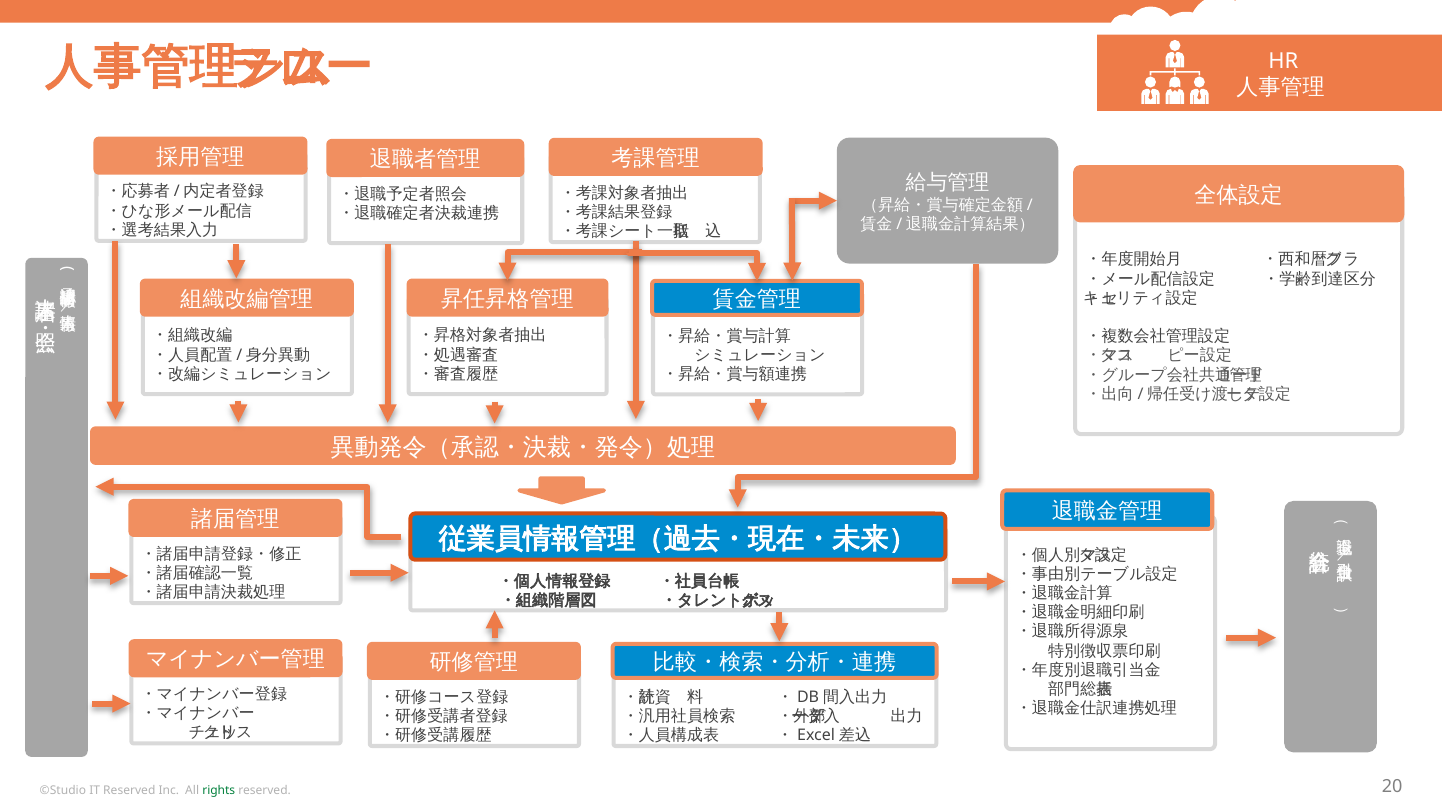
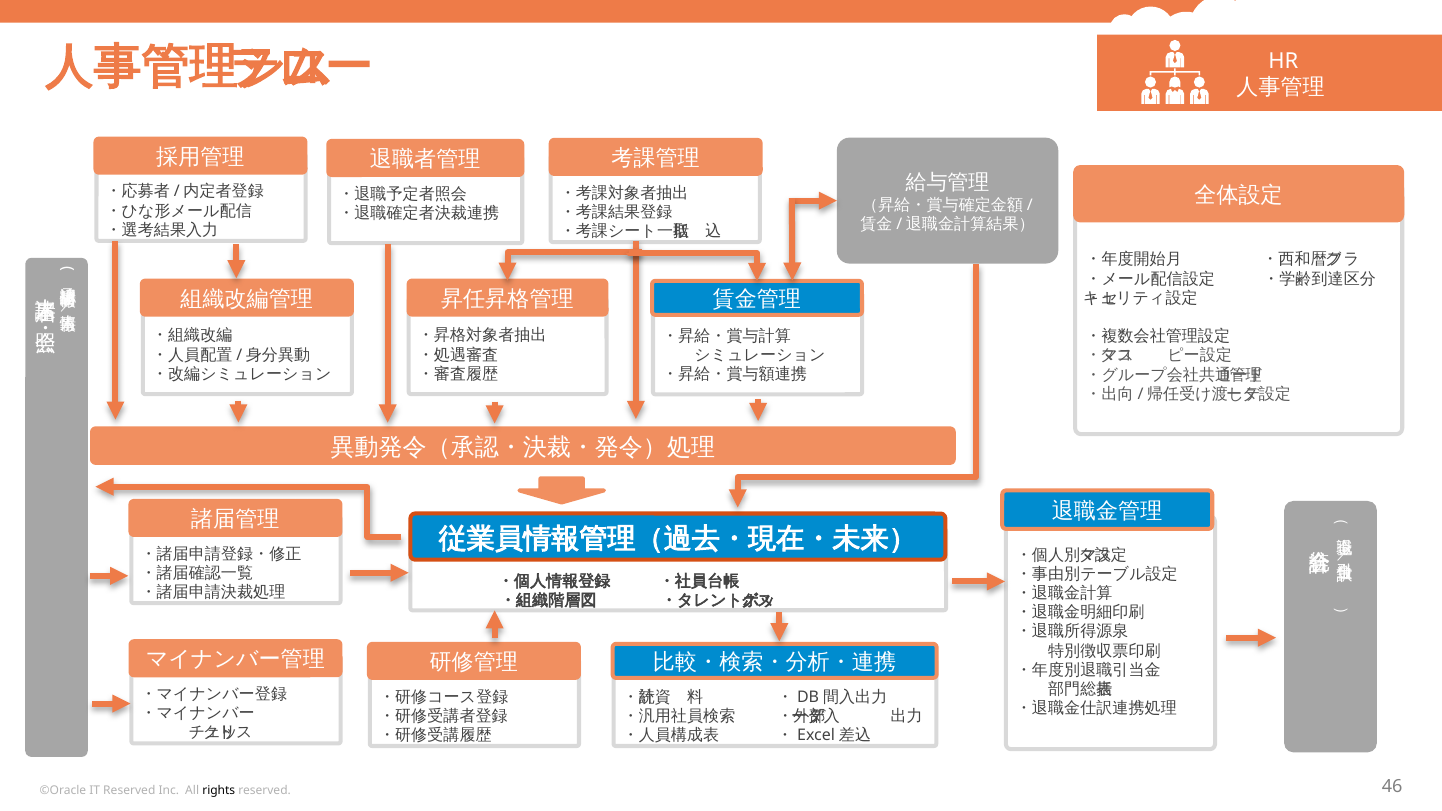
©Studio: ©Studio -> ©Oracle
rights colour: green -> black
20: 20 -> 46
